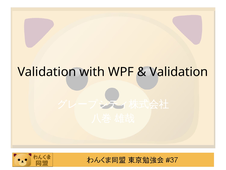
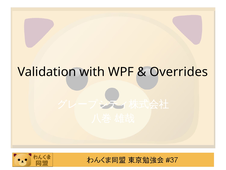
Validation at (179, 72): Validation -> Overrides
